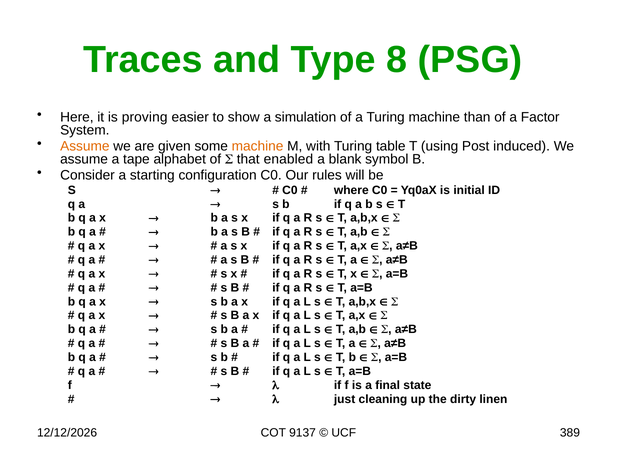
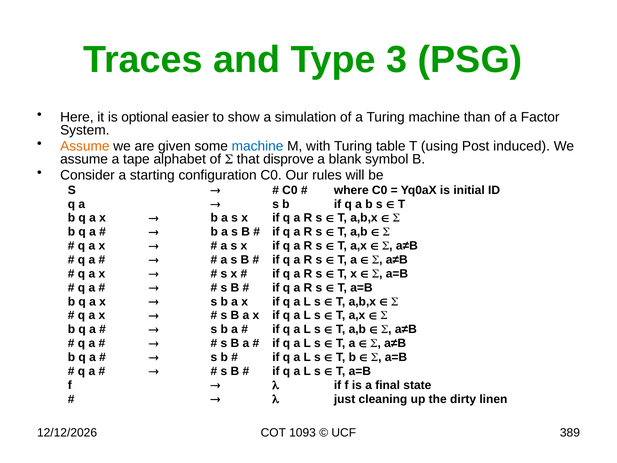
8: 8 -> 3
proving: proving -> optional
machine at (258, 146) colour: orange -> blue
enabled: enabled -> disprove
9137: 9137 -> 1093
